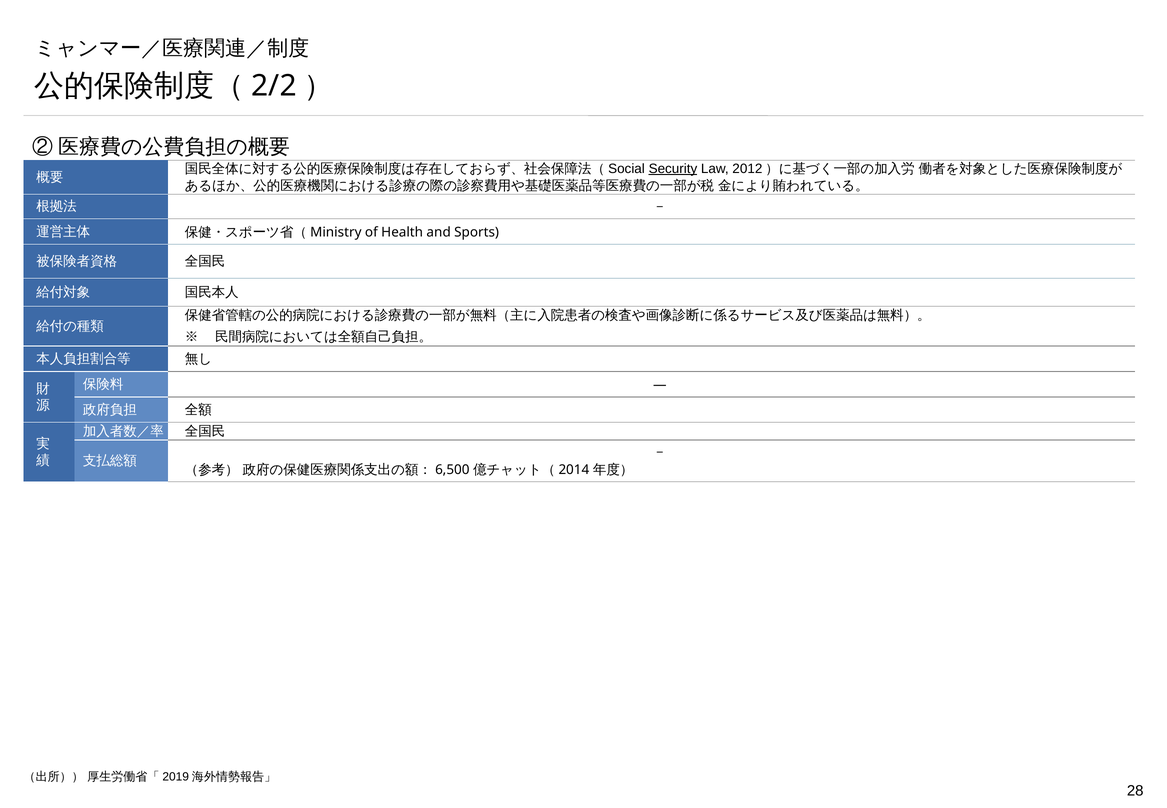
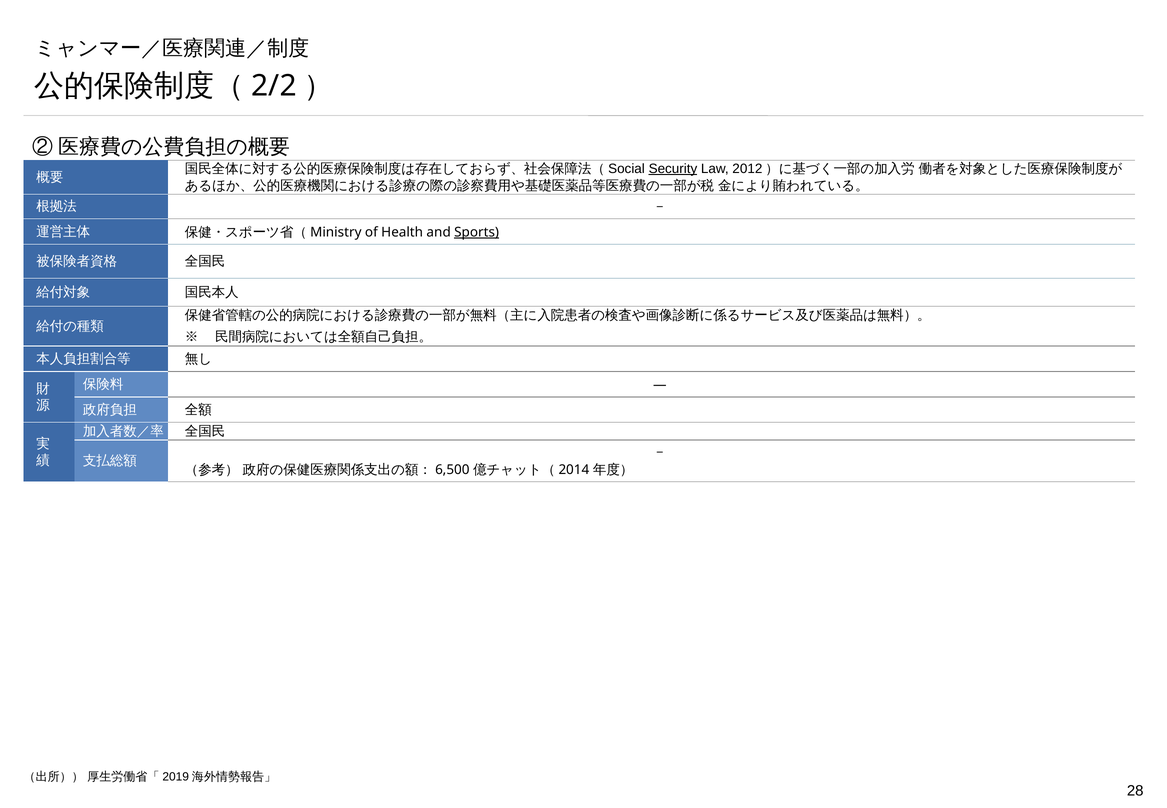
Sports underline: none -> present
